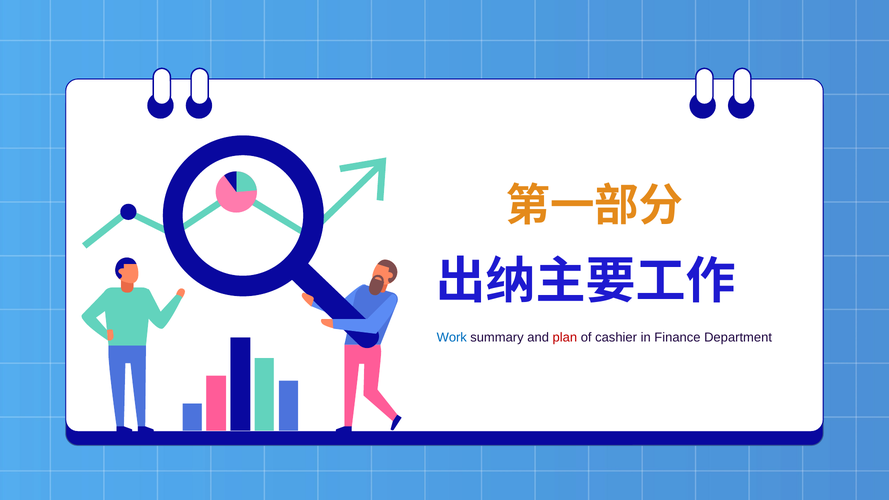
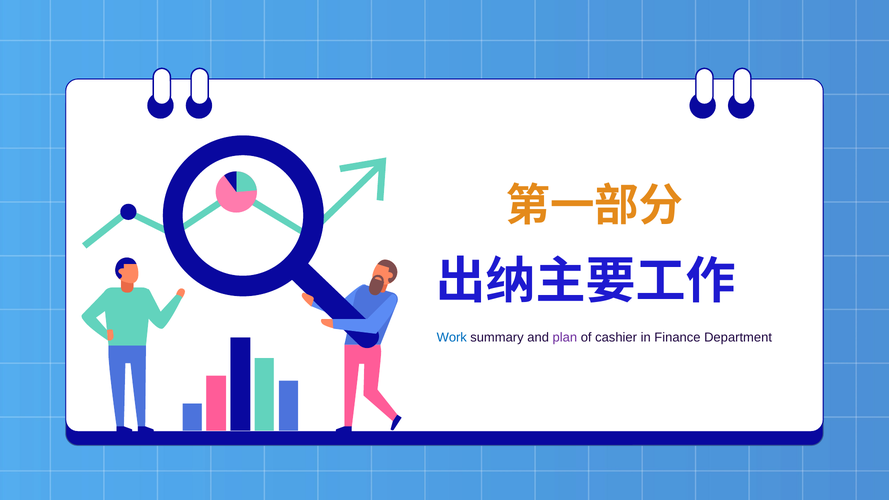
plan colour: red -> purple
